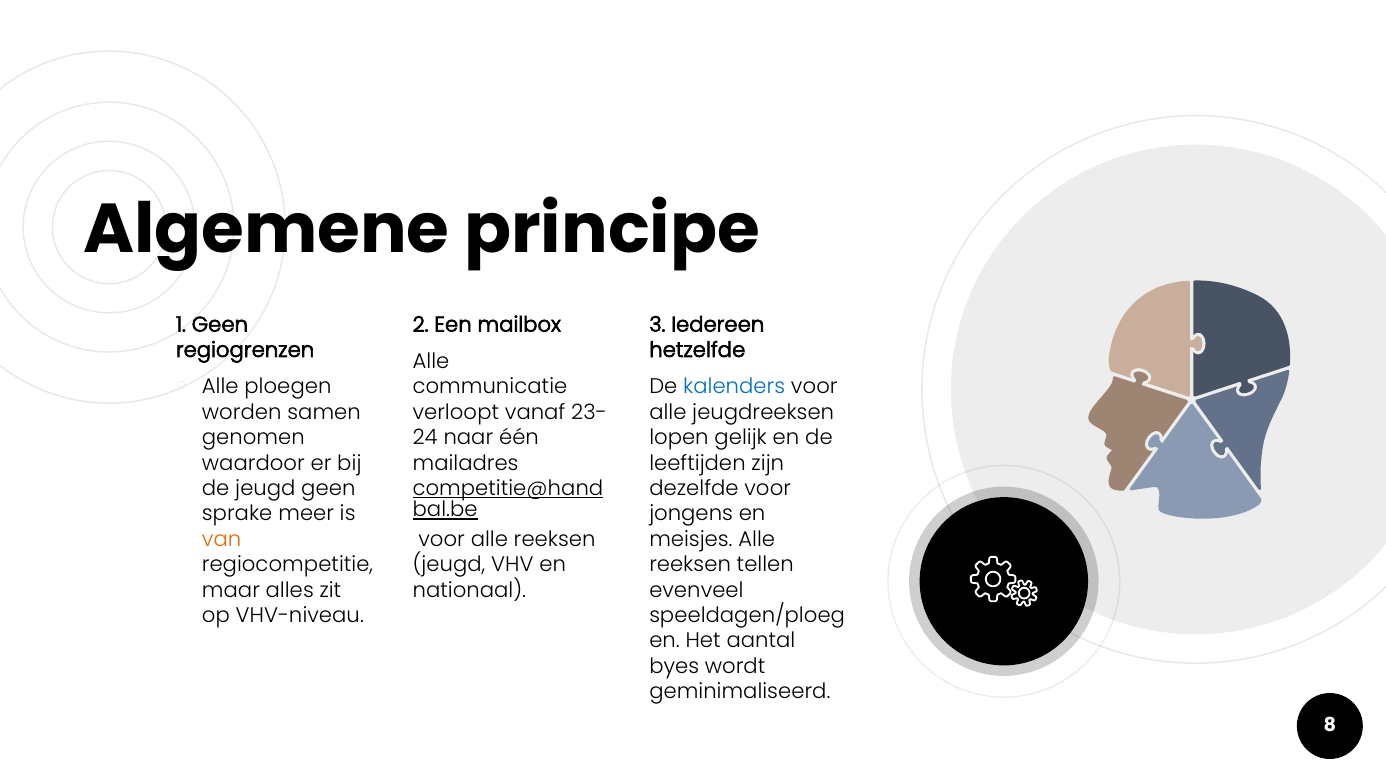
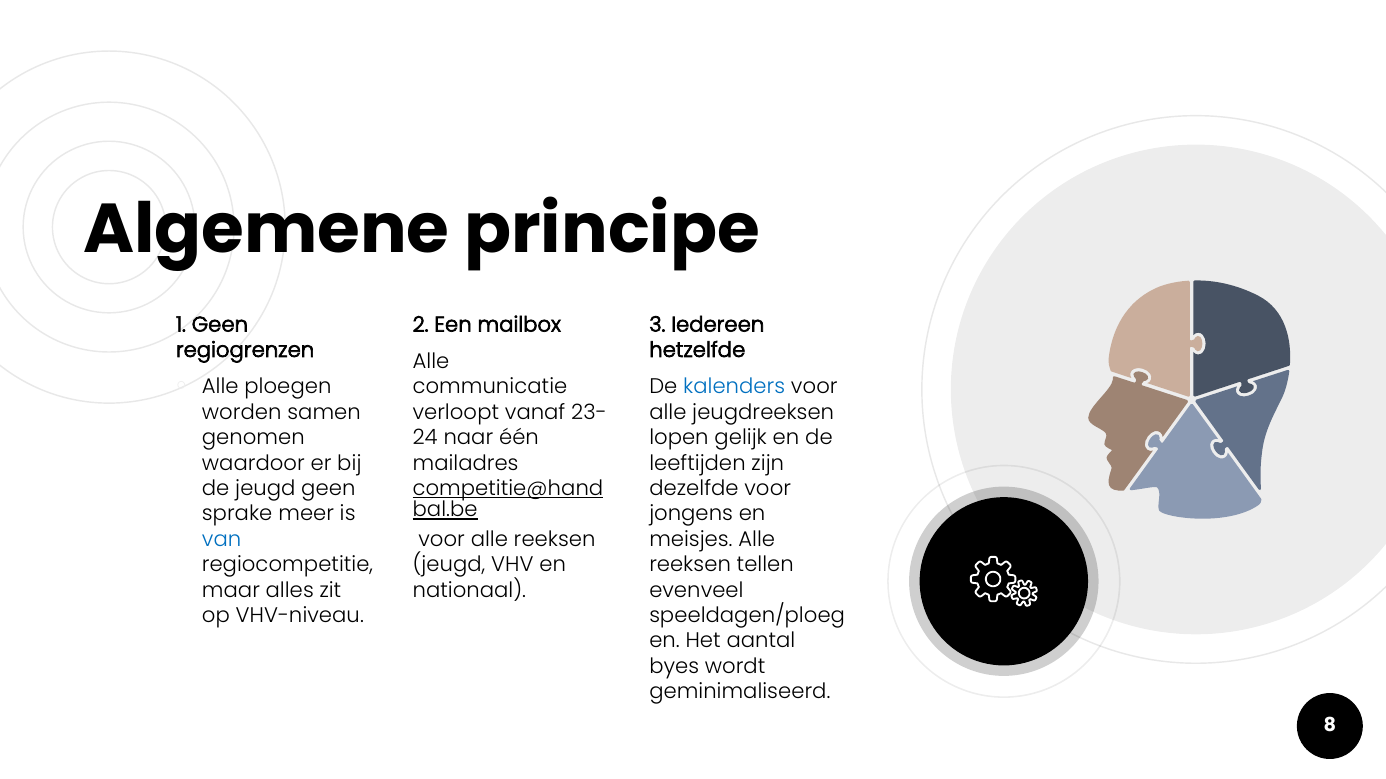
van colour: orange -> blue
